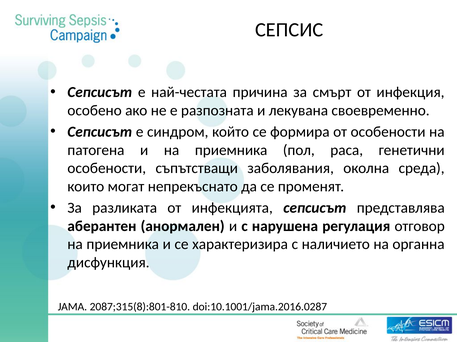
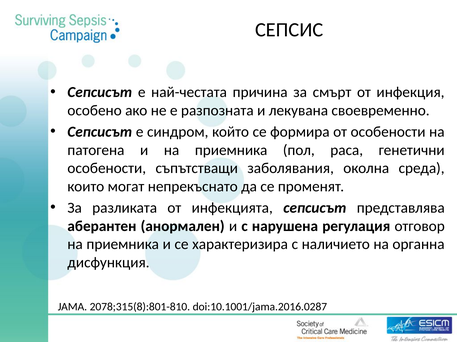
2087;315(8):801-810: 2087;315(8):801-810 -> 2078;315(8):801-810
